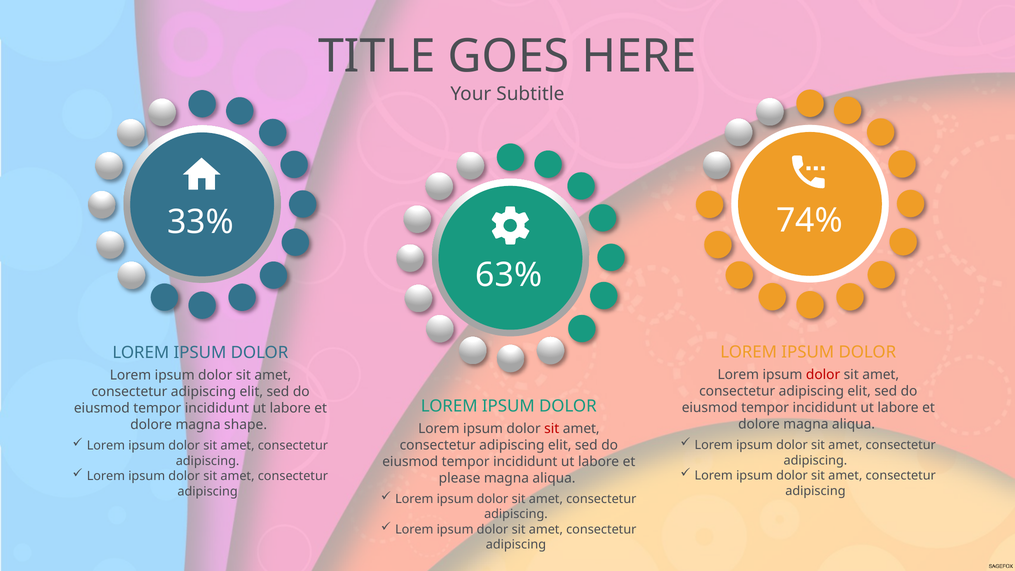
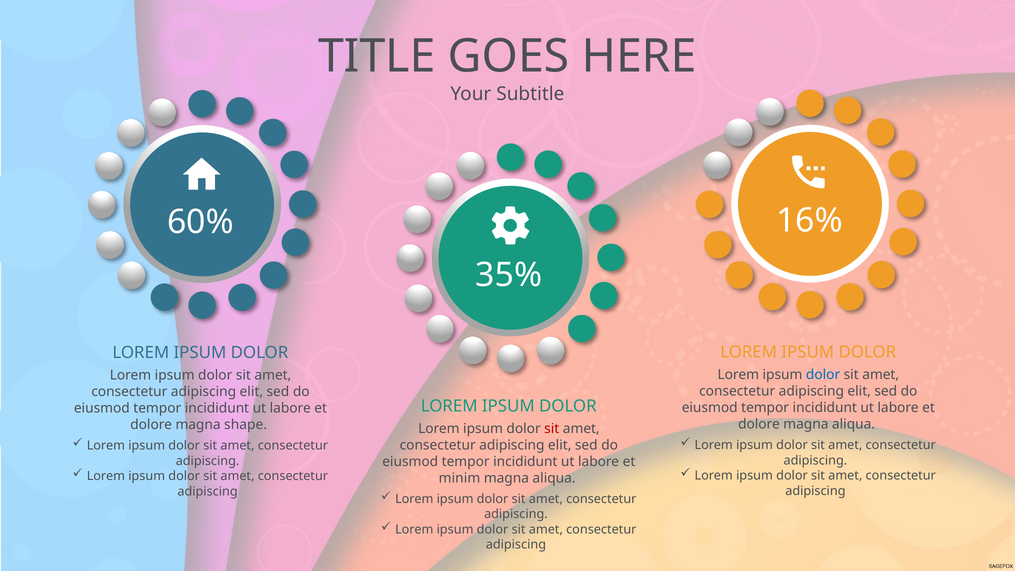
74%: 74% -> 16%
33%: 33% -> 60%
63%: 63% -> 35%
dolor at (823, 375) colour: red -> blue
please: please -> minim
